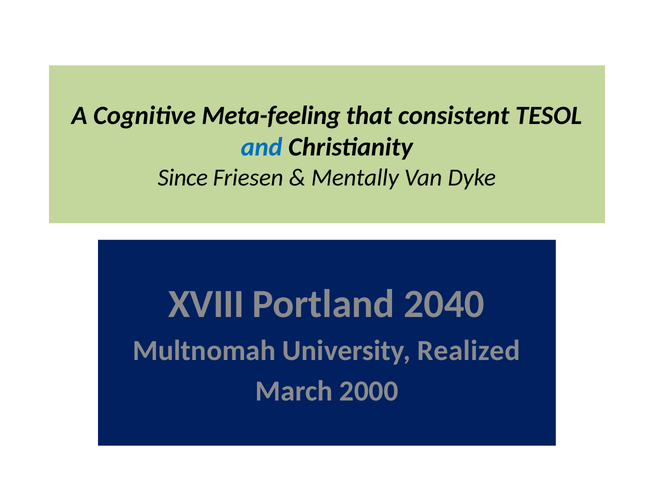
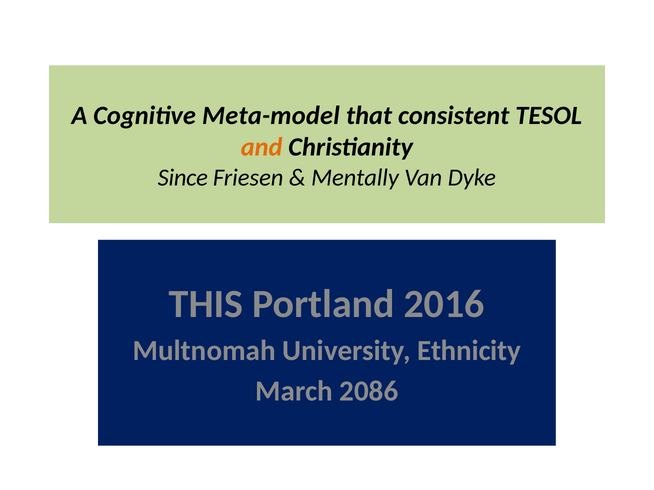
Meta-feeling: Meta-feeling -> Meta-model
and colour: blue -> orange
XVIII: XVIII -> THIS
2040: 2040 -> 2016
Realized: Realized -> Ethnicity
2000: 2000 -> 2086
